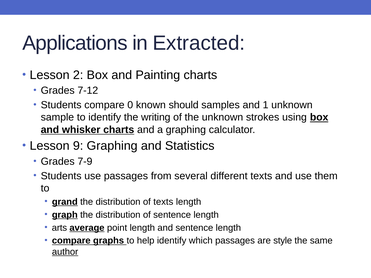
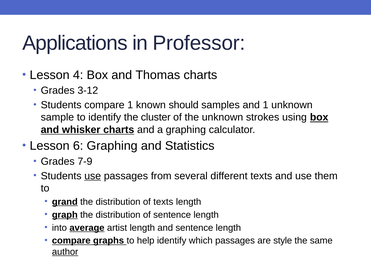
Extracted: Extracted -> Professor
2: 2 -> 4
Painting: Painting -> Thomas
7-12: 7-12 -> 3-12
compare 0: 0 -> 1
writing: writing -> cluster
9: 9 -> 6
use at (93, 176) underline: none -> present
arts: arts -> into
point: point -> artist
